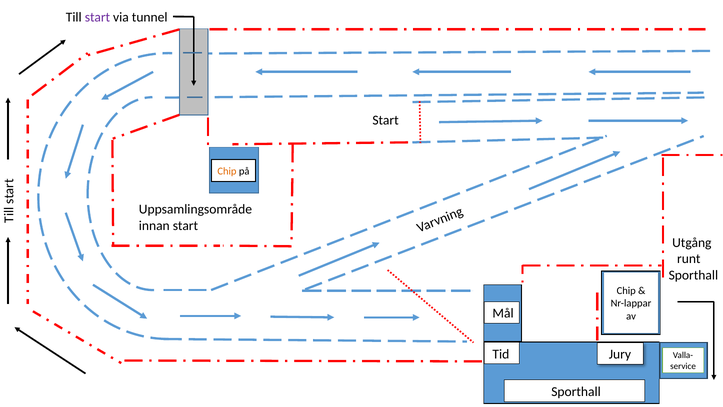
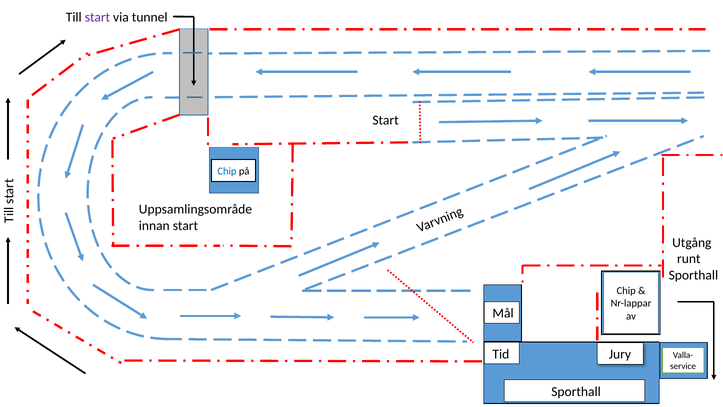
Chip at (227, 171) colour: orange -> blue
